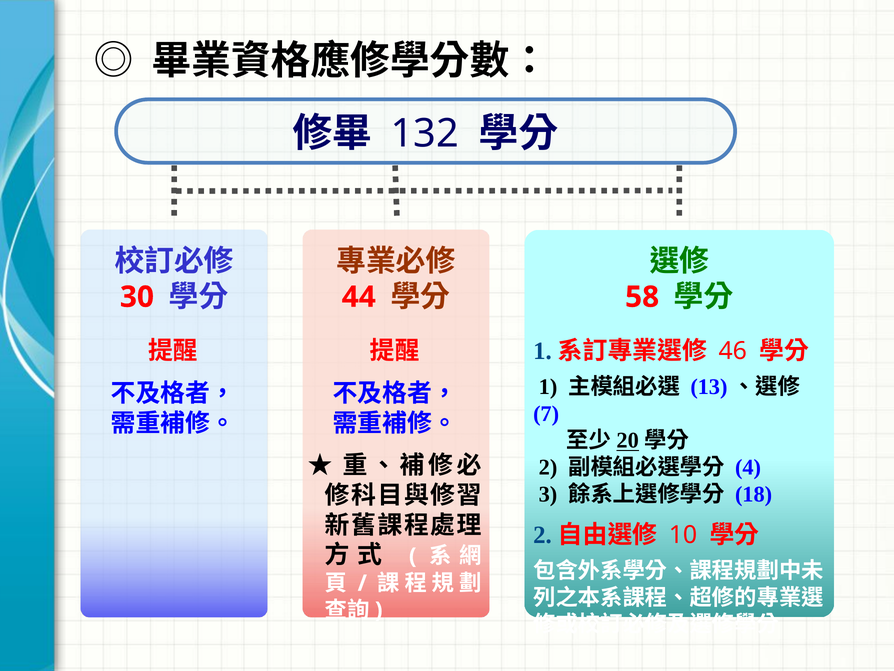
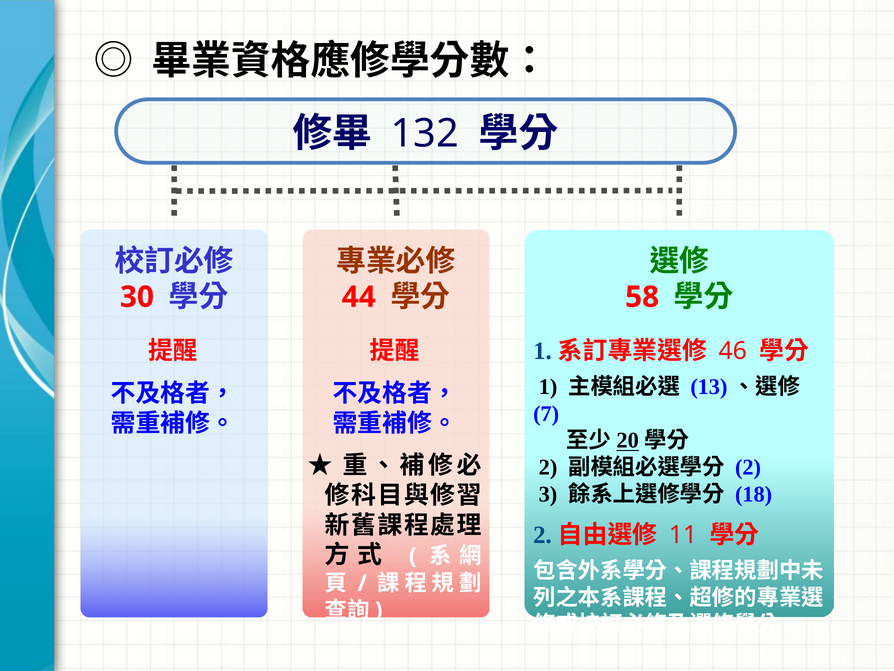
4 at (748, 467): 4 -> 2
10: 10 -> 11
